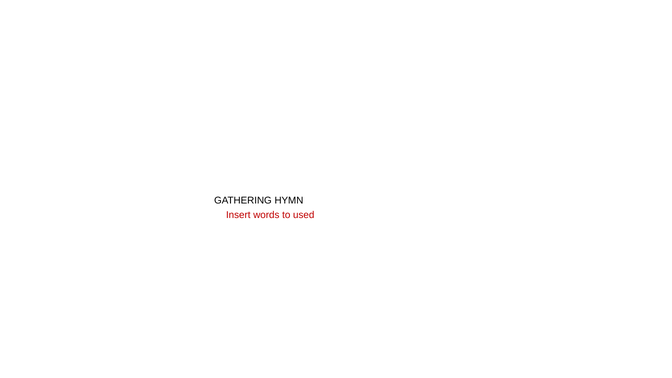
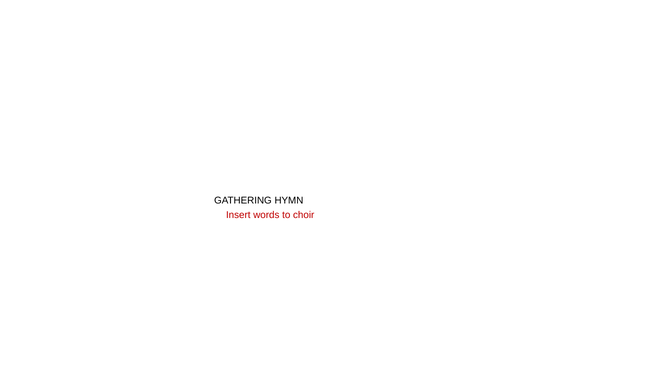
used: used -> choir
